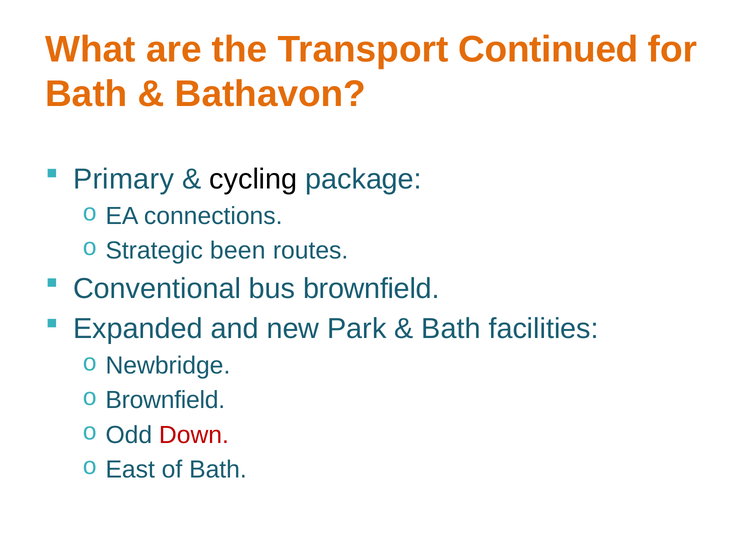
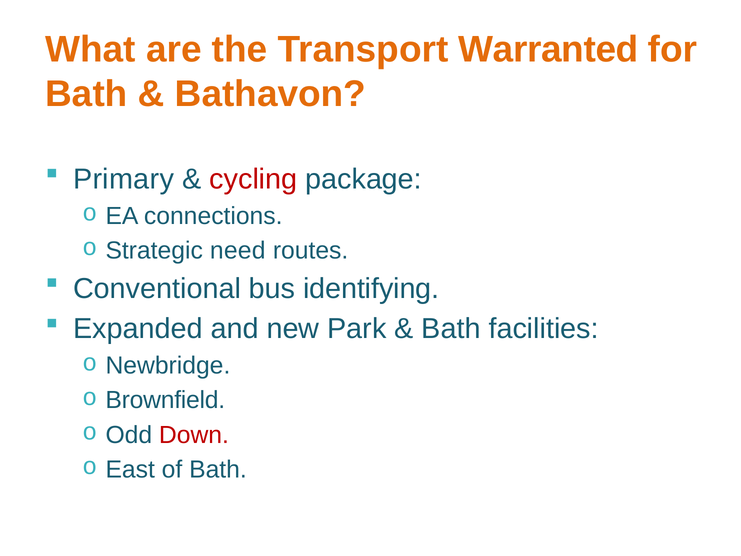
Continued: Continued -> Warranted
cycling colour: black -> red
been: been -> need
bus brownfield: brownfield -> identifying
